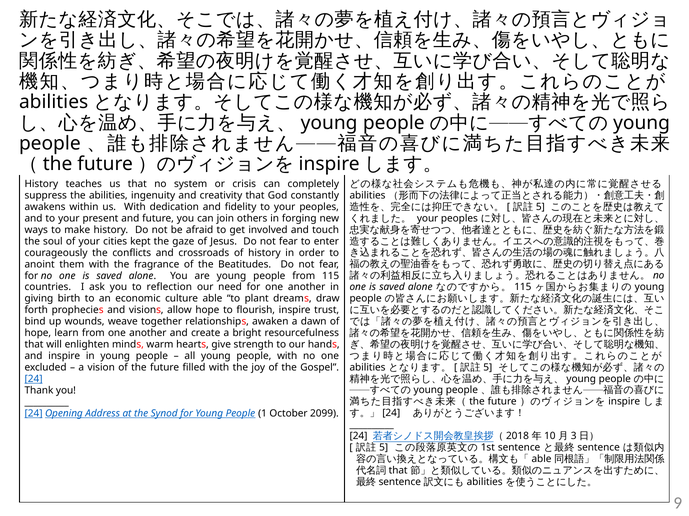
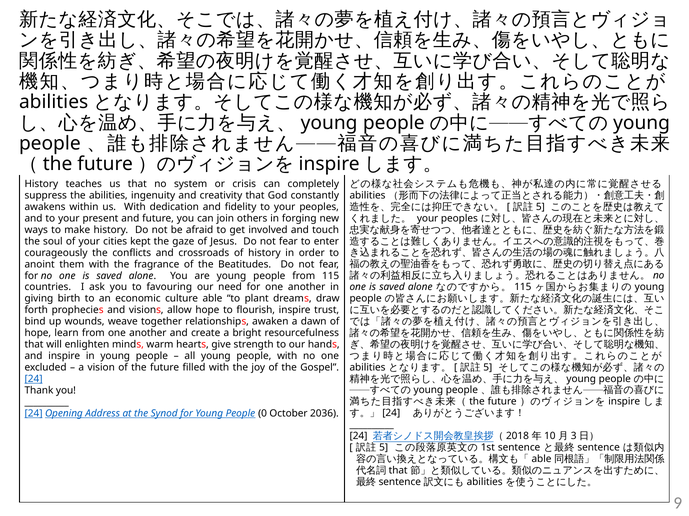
reflection: reflection -> favouring
1: 1 -> 0
2099: 2099 -> 2036
